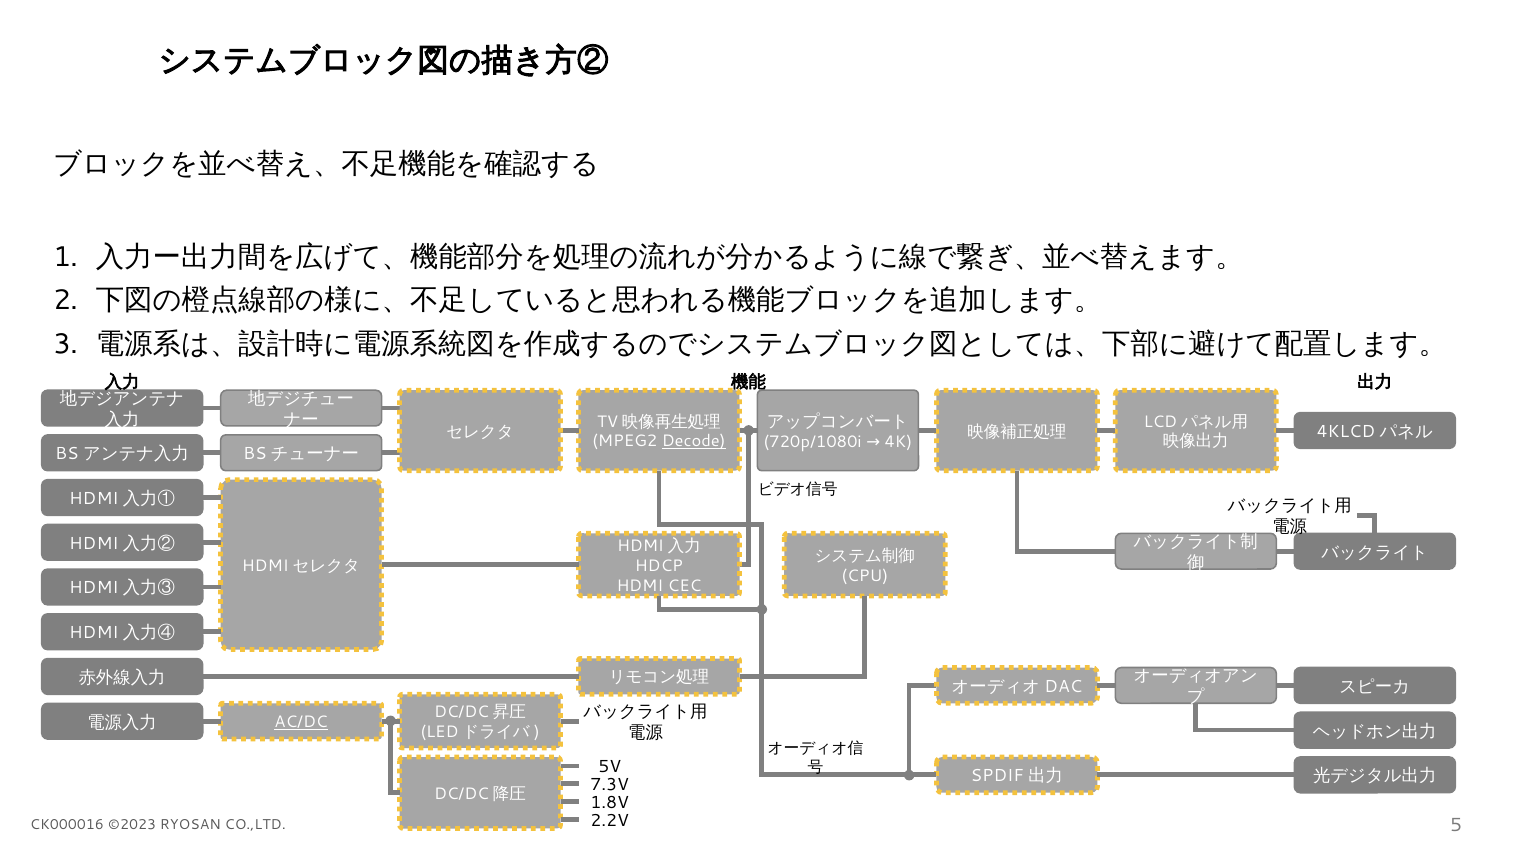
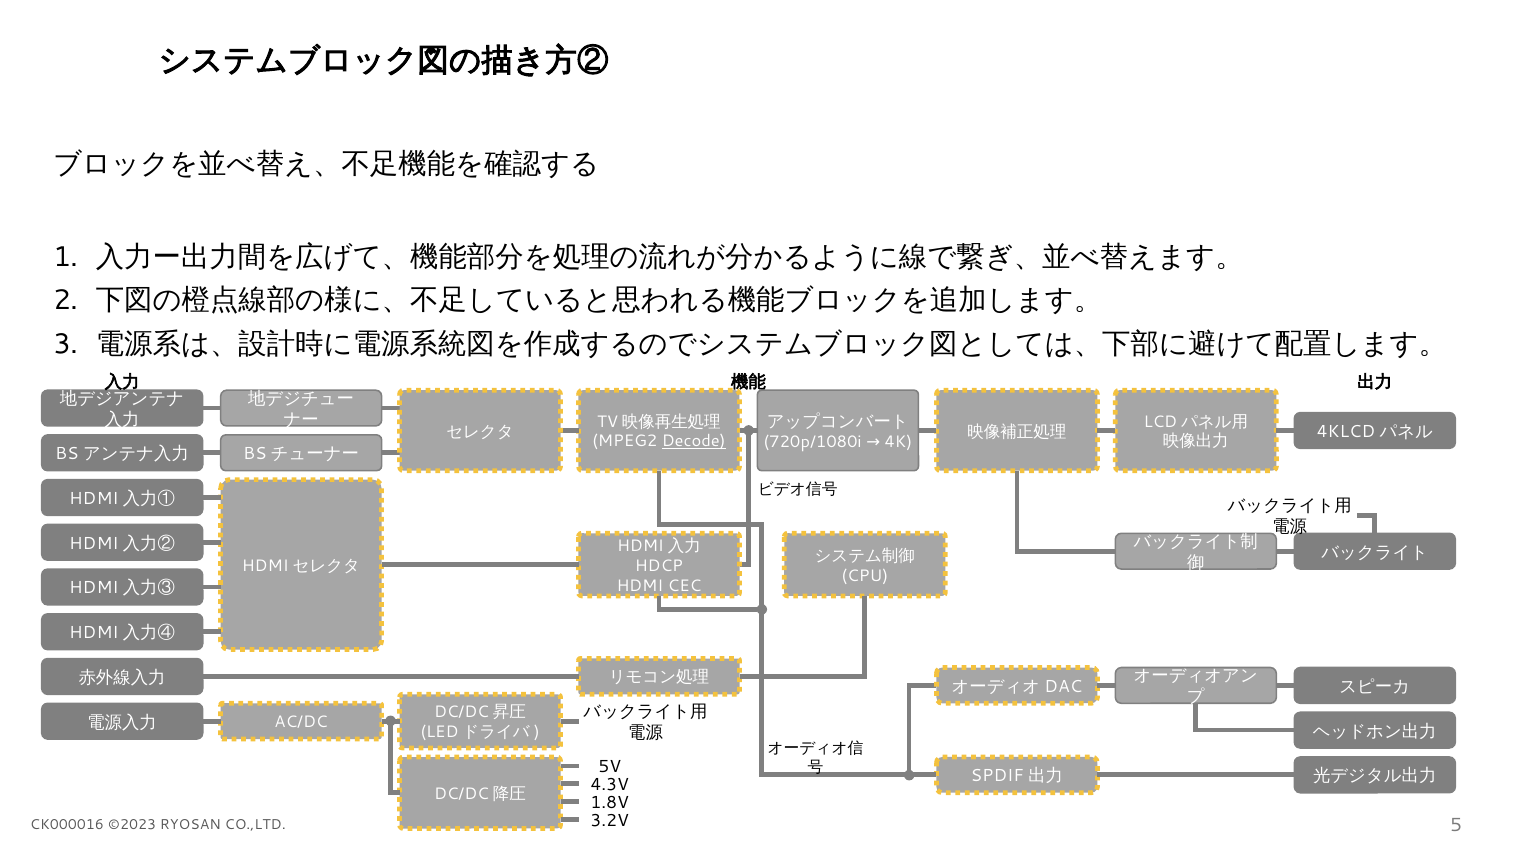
AC/DC underline: present -> none
7.3V: 7.3V -> 4.3V
2.2V: 2.2V -> 3.2V
